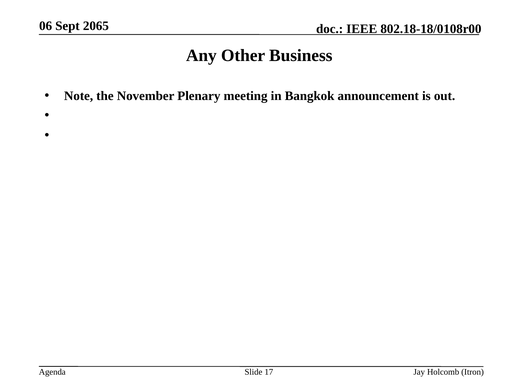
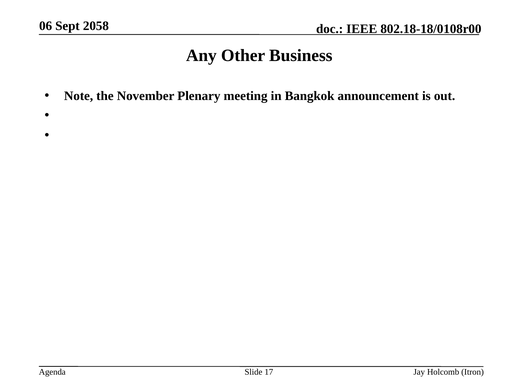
2065: 2065 -> 2058
